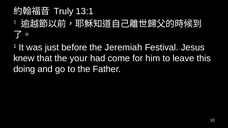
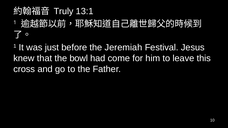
your: your -> bowl
doing: doing -> cross
